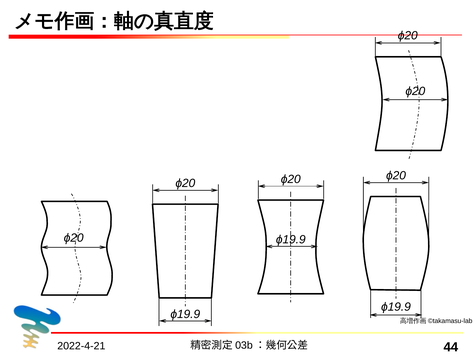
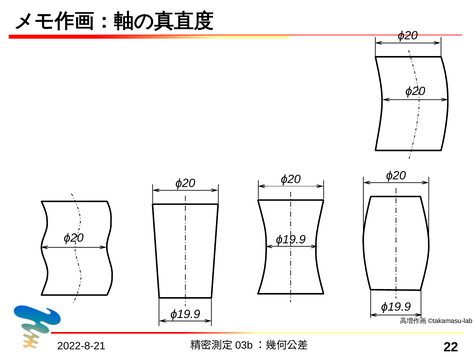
2022-4-21: 2022-4-21 -> 2022-8-21
44: 44 -> 22
